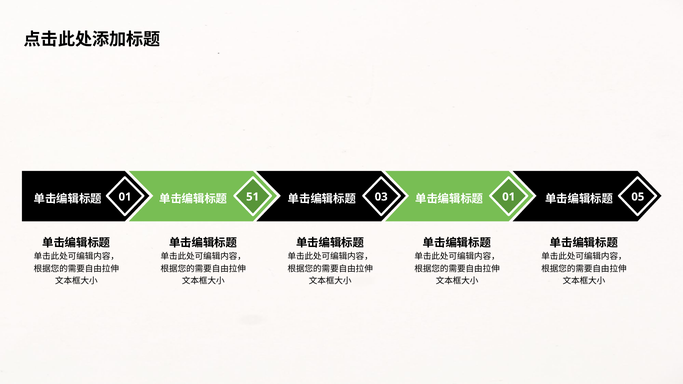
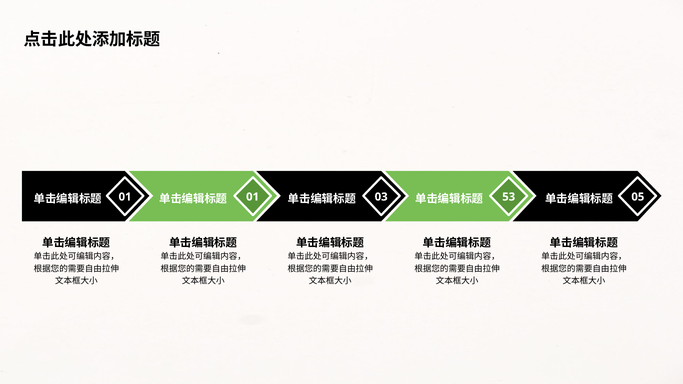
01 51: 51 -> 01
03 01: 01 -> 53
